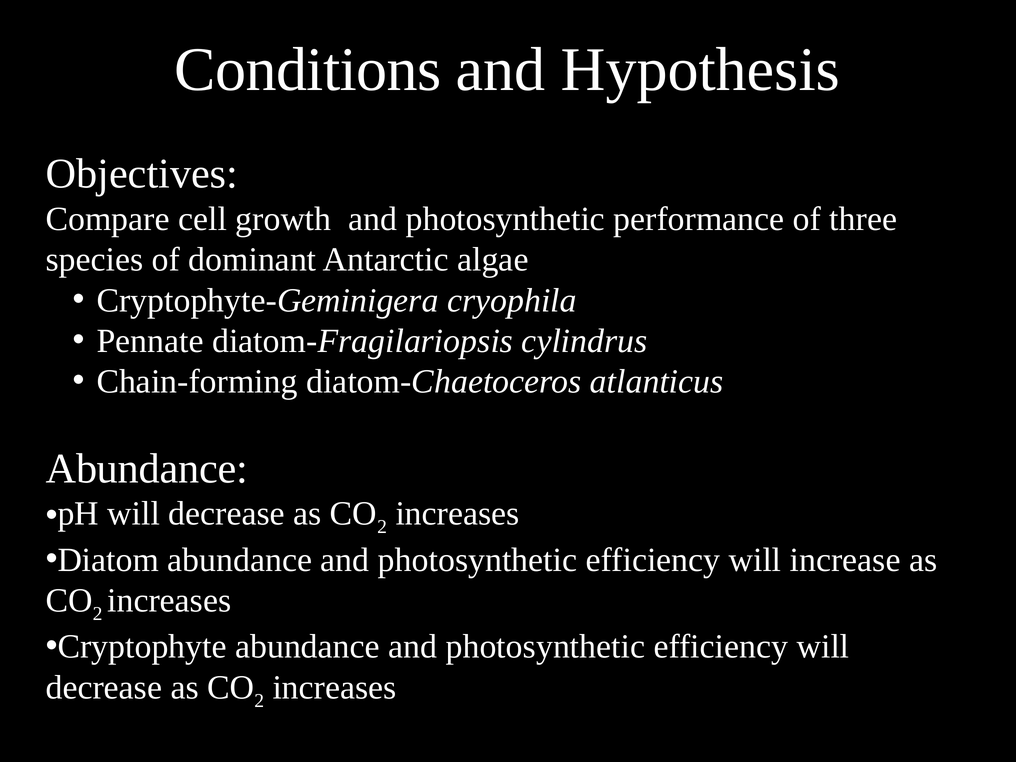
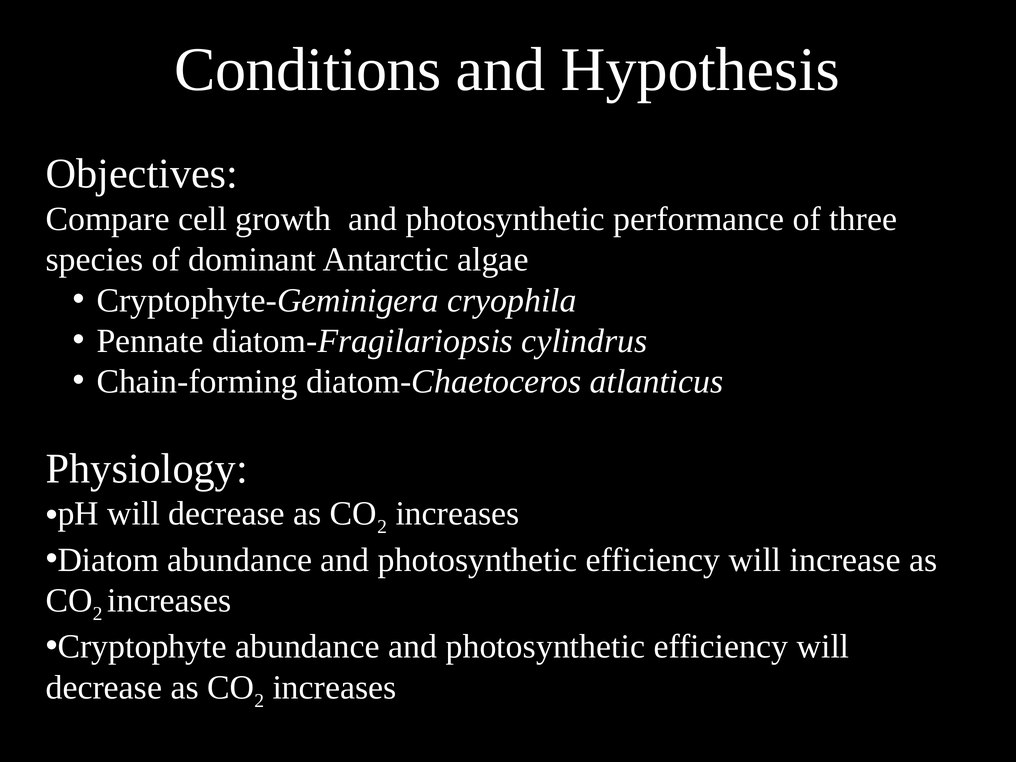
Abundance at (147, 469): Abundance -> Physiology
